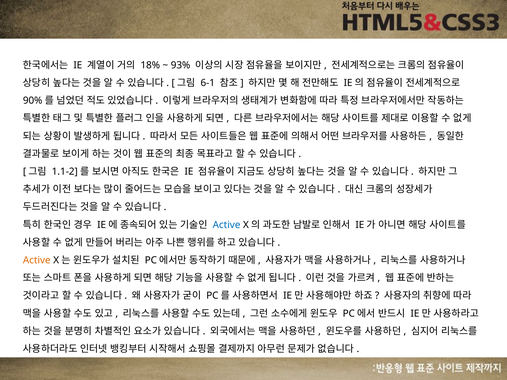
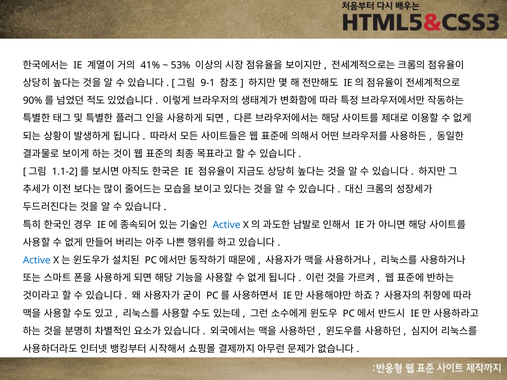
18%: 18% -> 41%
93%: 93% -> 53%
6-1: 6-1 -> 9-1
Active at (37, 260) colour: orange -> blue
